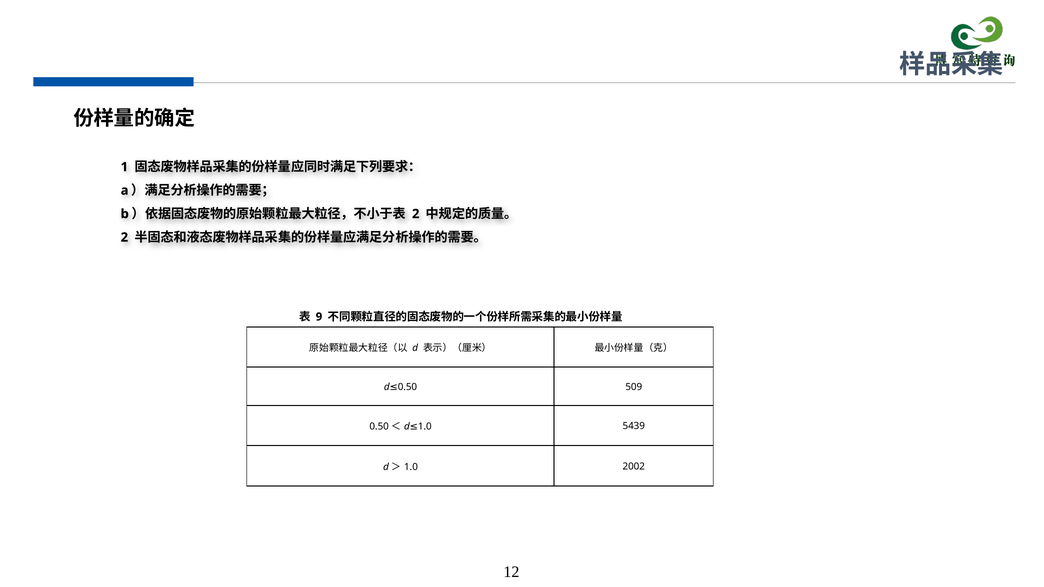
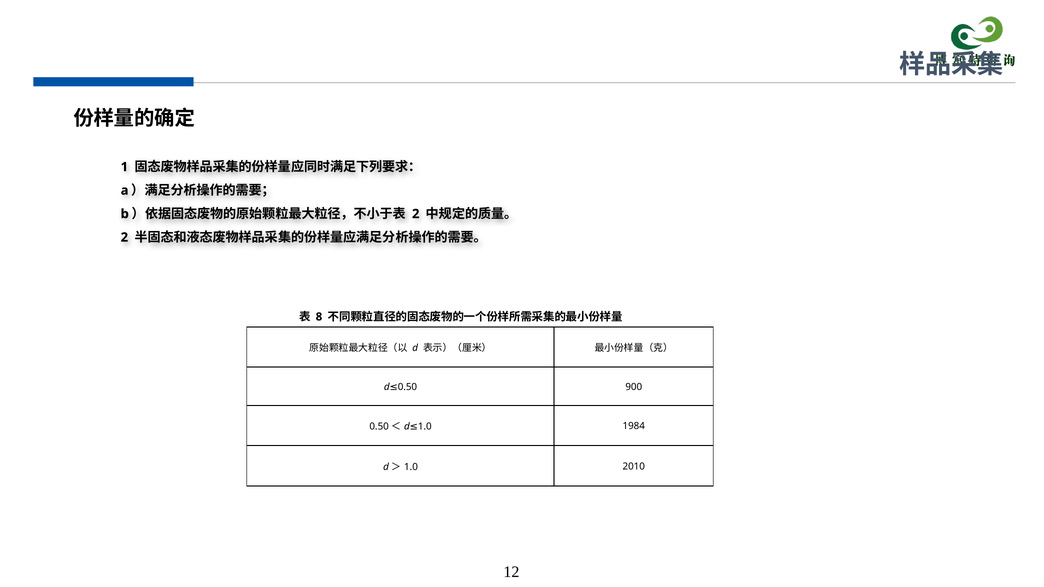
9: 9 -> 8
509: 509 -> 900
5439: 5439 -> 1984
2002: 2002 -> 2010
